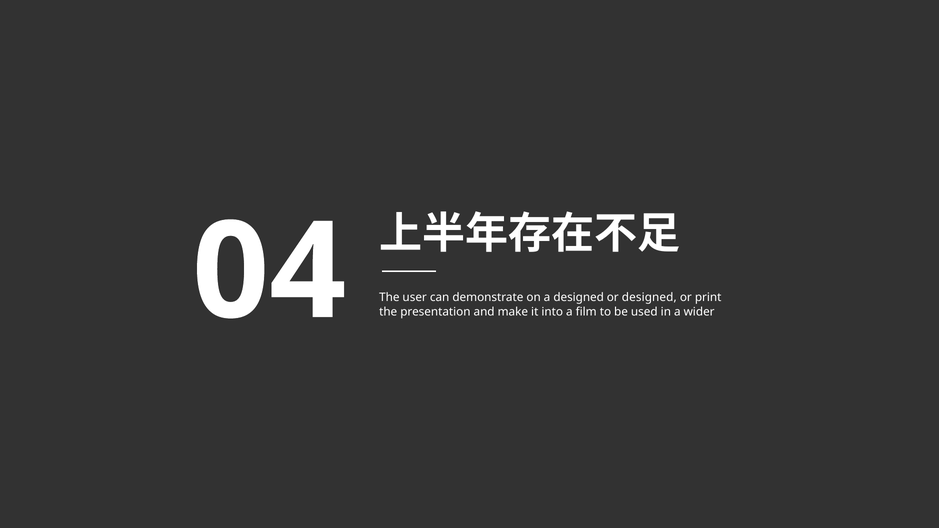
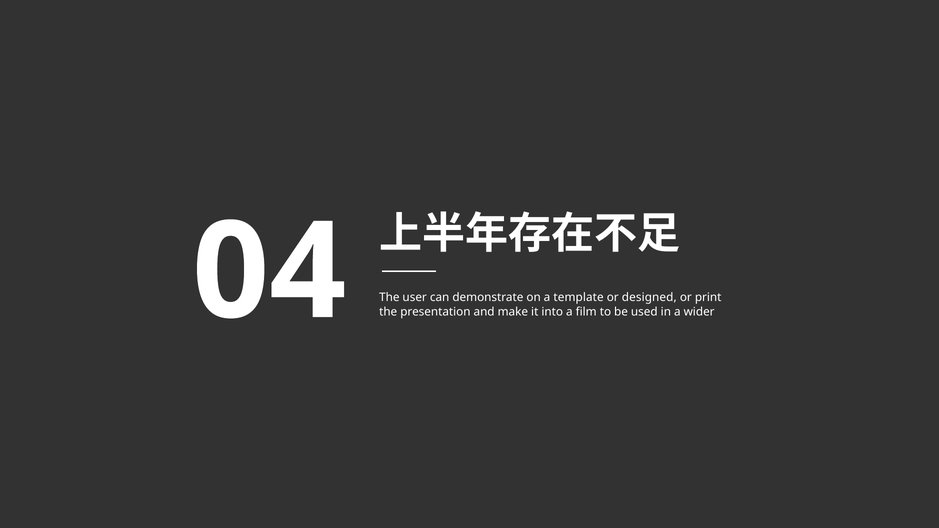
a designed: designed -> template
